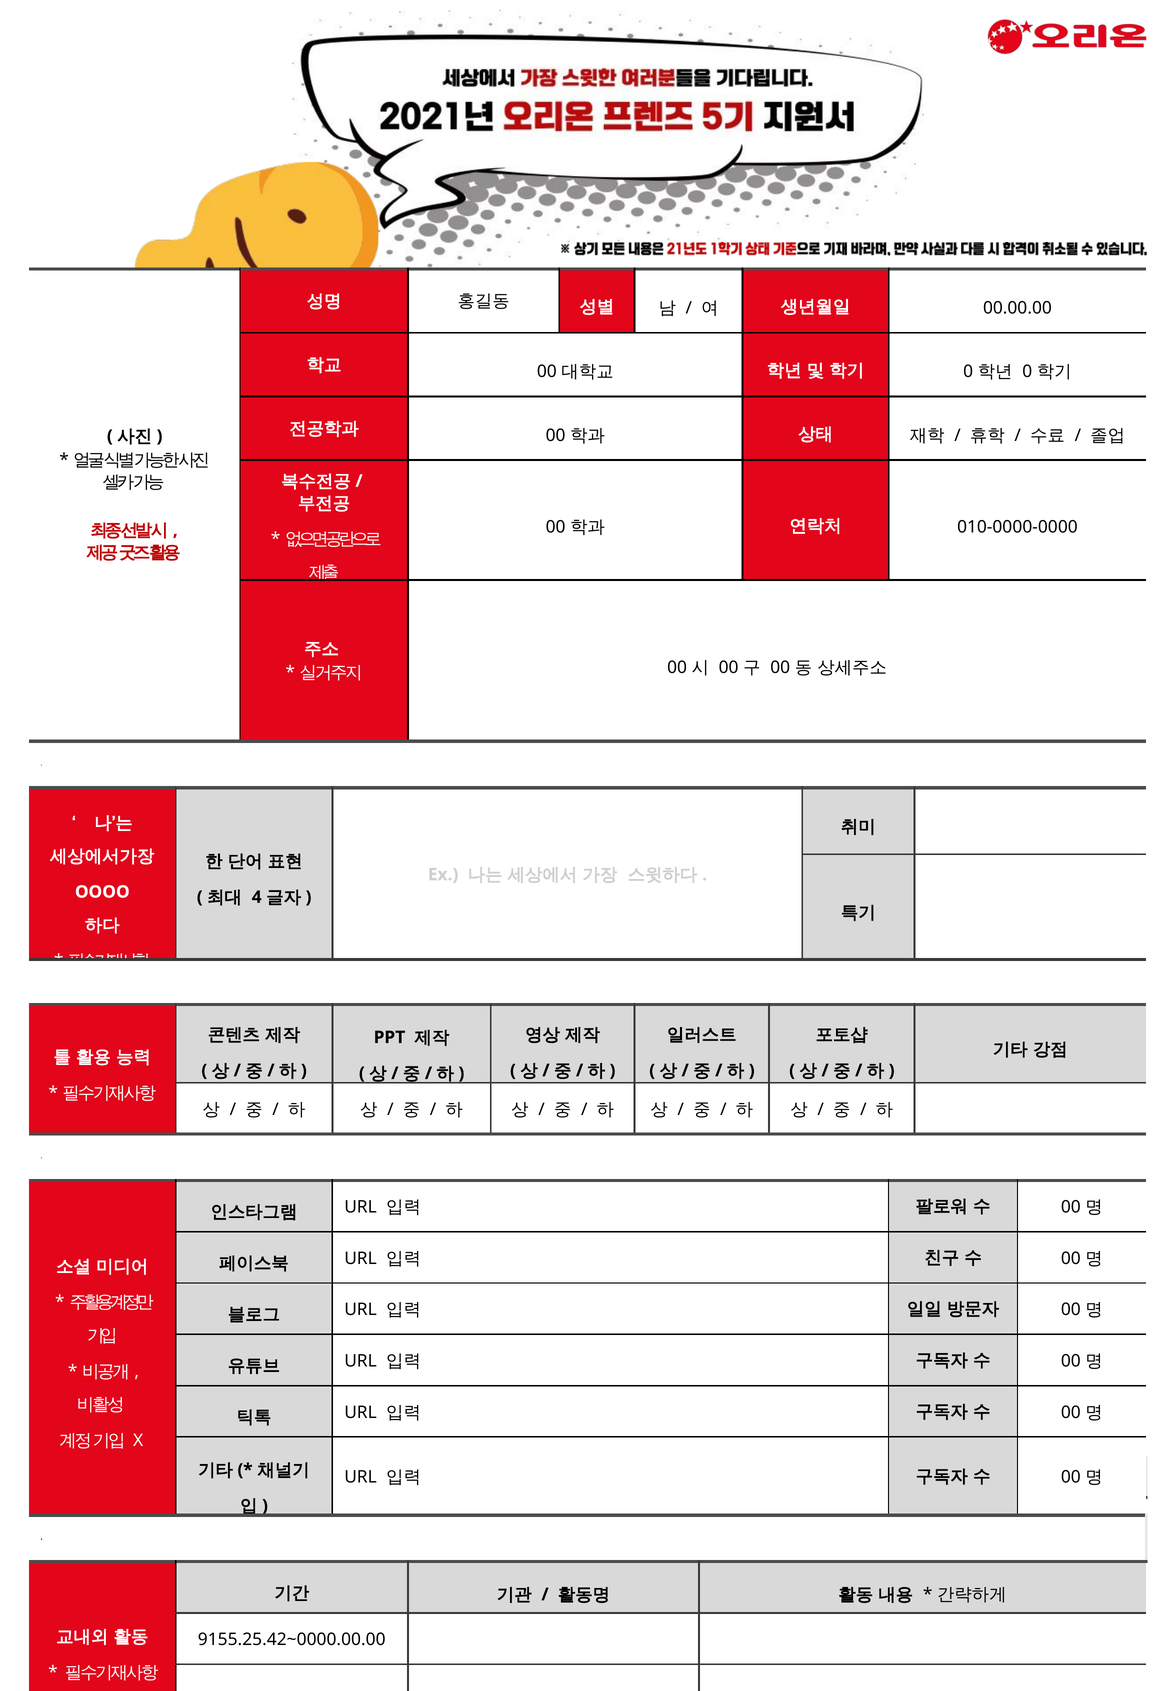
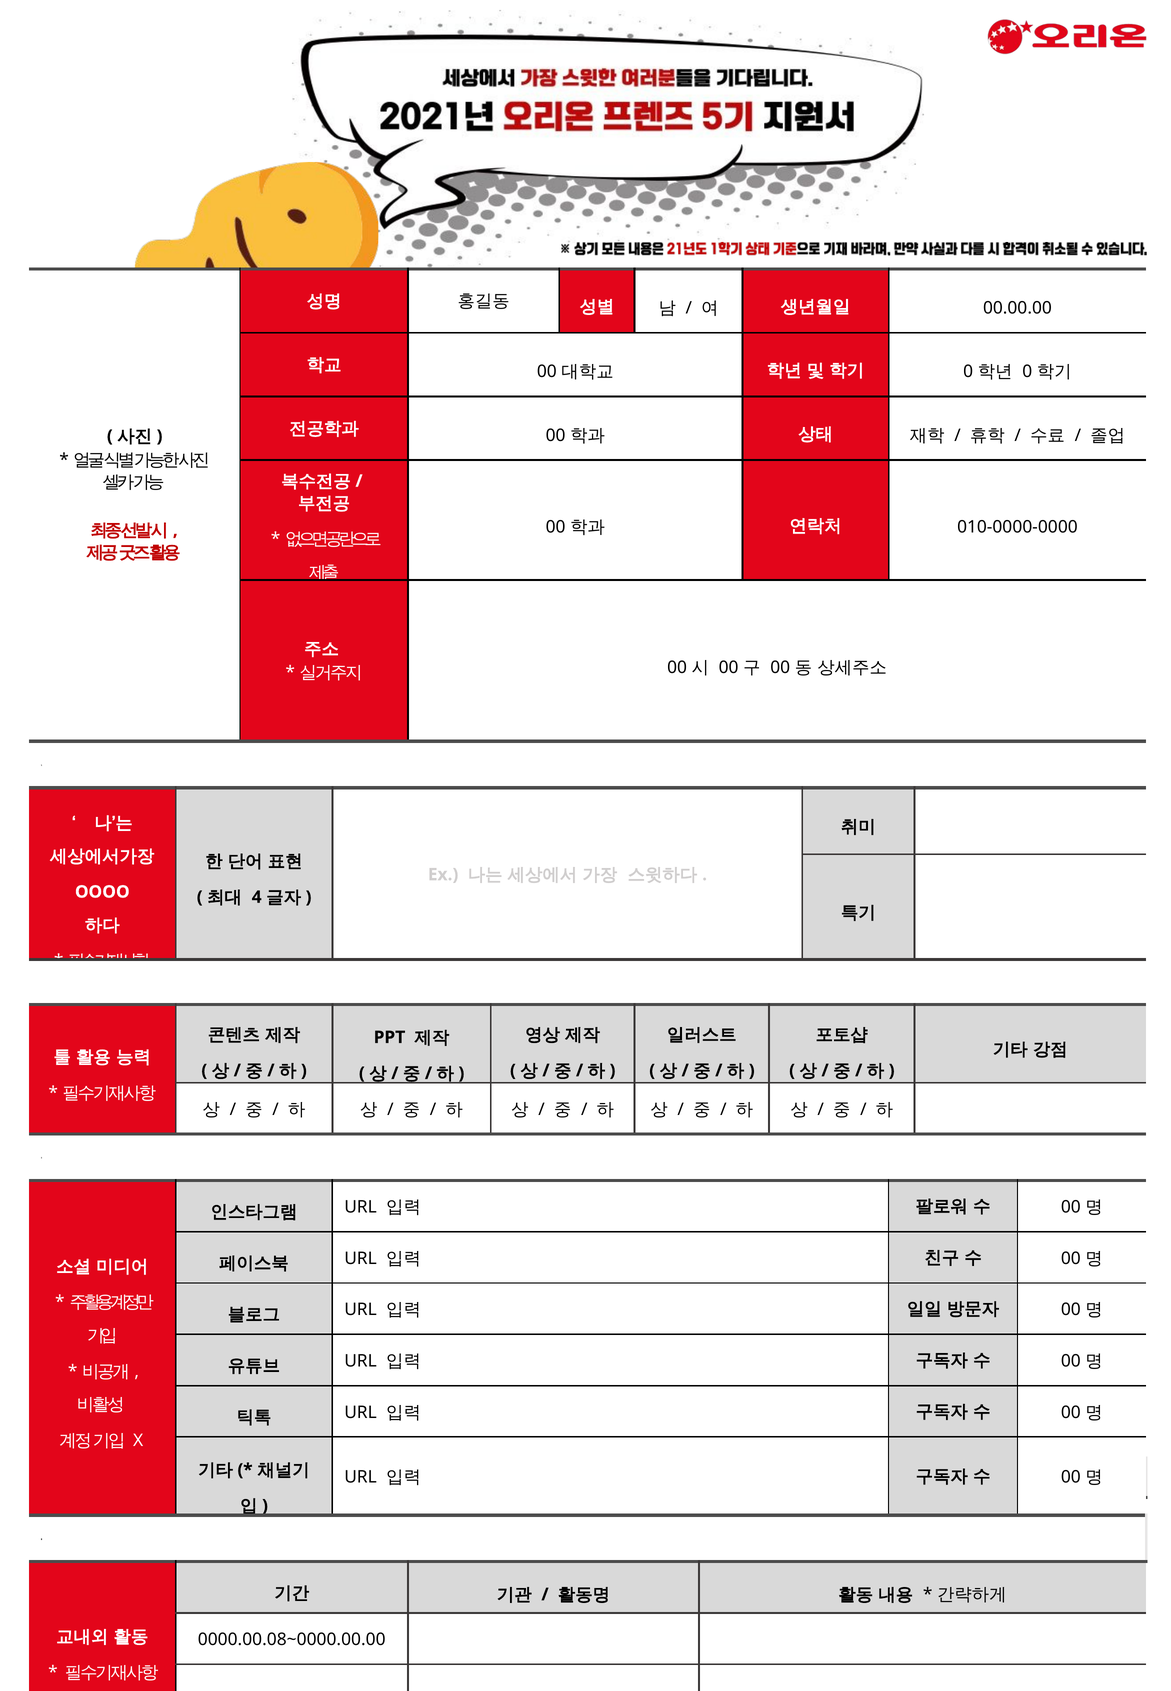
9155.25.42~0000.00.00: 9155.25.42~0000.00.00 -> 0000.00.08~0000.00.00
